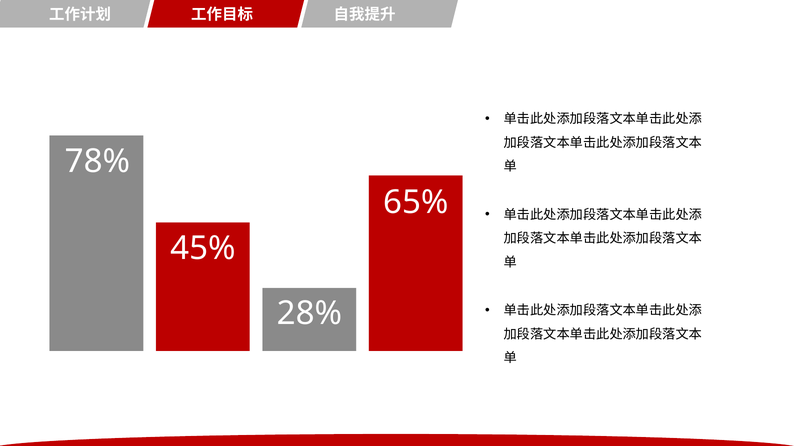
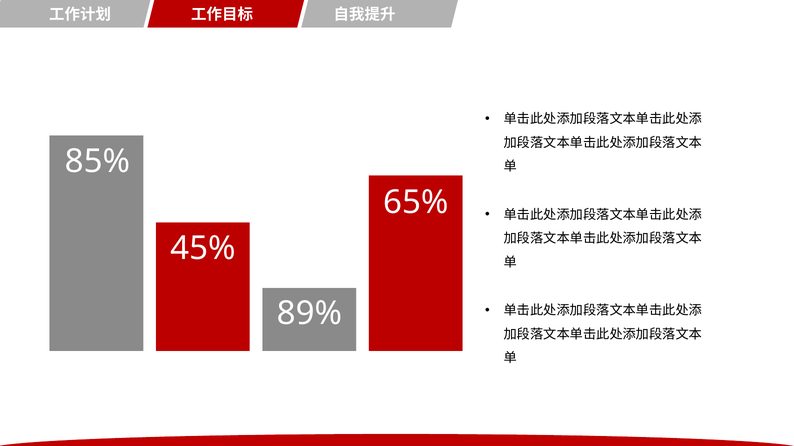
78%: 78% -> 85%
28%: 28% -> 89%
